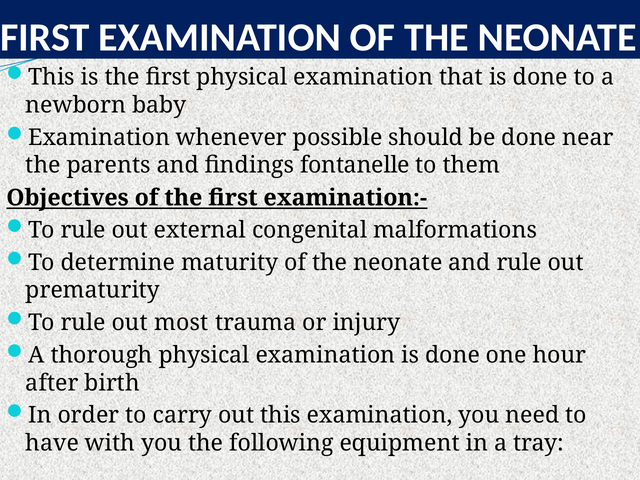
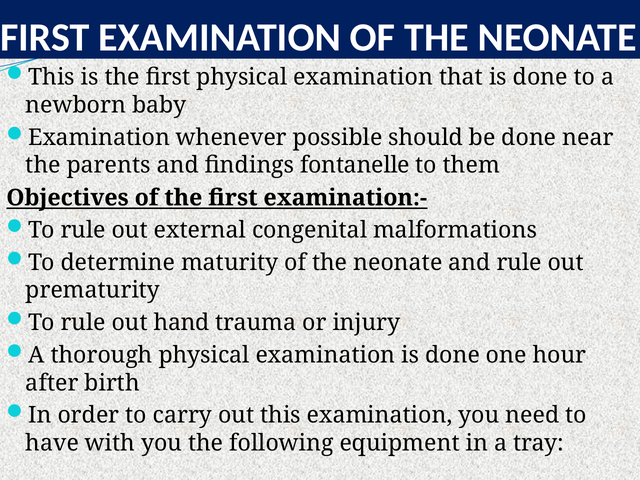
most: most -> hand
